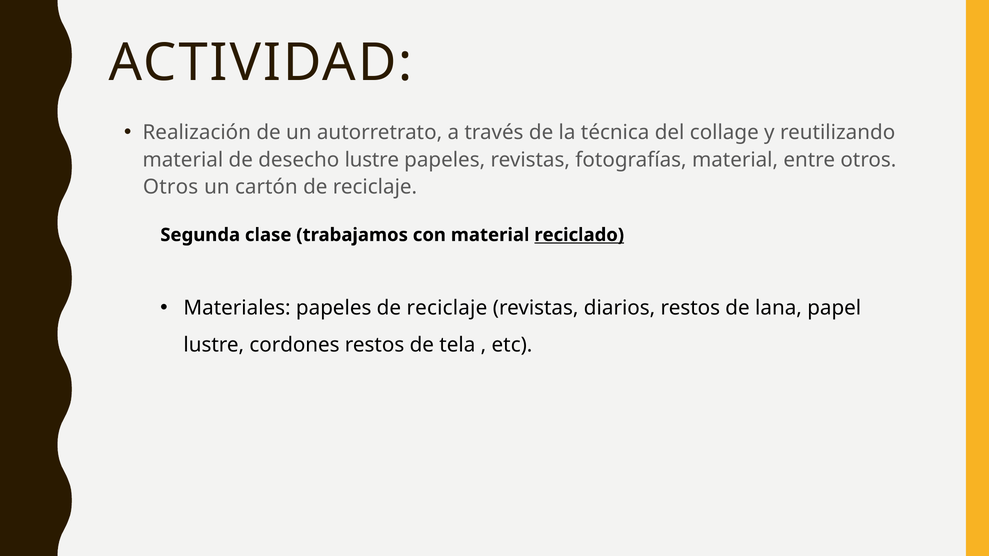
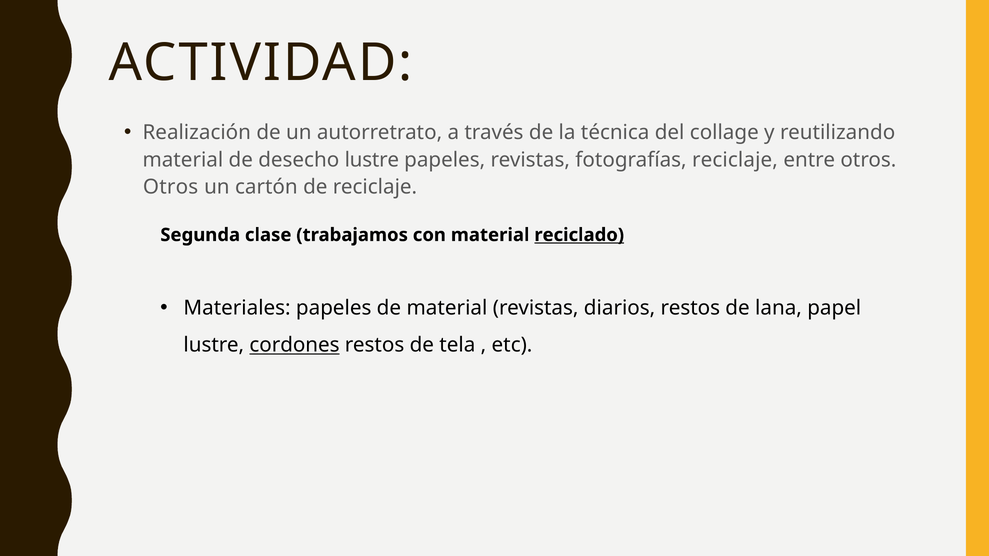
fotografías material: material -> reciclaje
papeles de reciclaje: reciclaje -> material
cordones underline: none -> present
